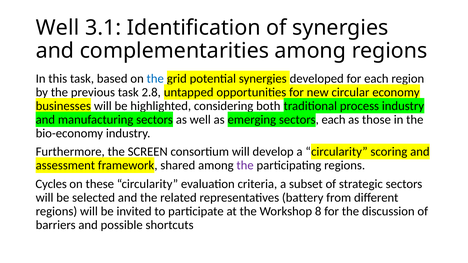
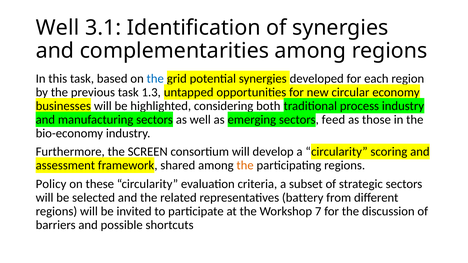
2.8: 2.8 -> 1.3
sectors each: each -> feed
the at (245, 166) colour: purple -> orange
Cycles: Cycles -> Policy
8: 8 -> 7
